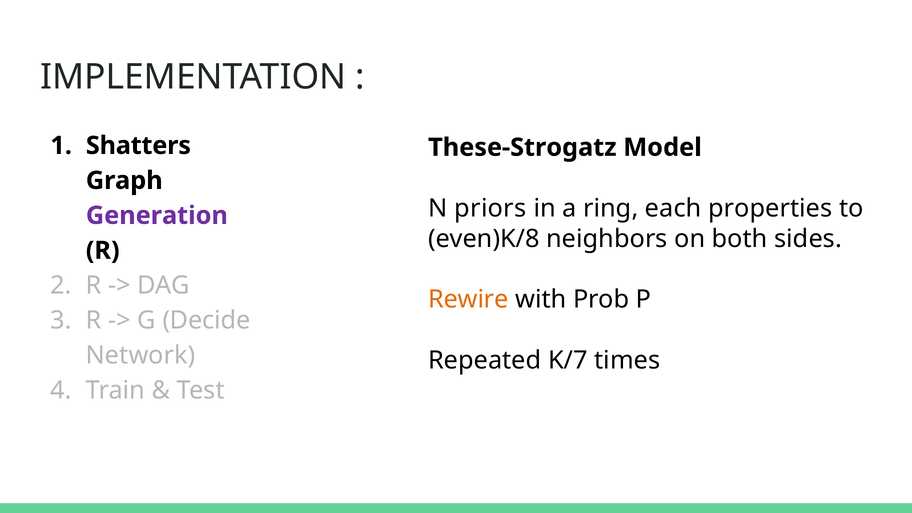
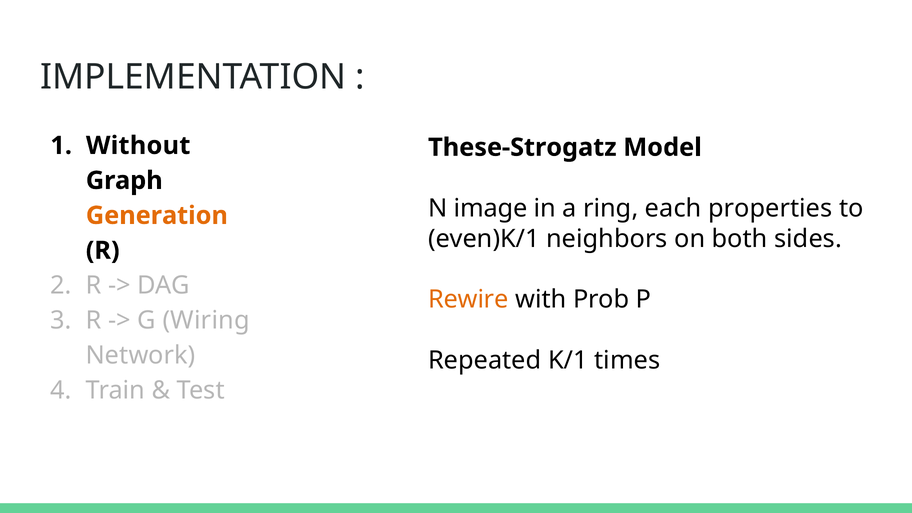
Shatters: Shatters -> Without
priors: priors -> image
Generation colour: purple -> orange
even)K/8: even)K/8 -> even)K/1
Decide: Decide -> Wiring
K/7: K/7 -> K/1
